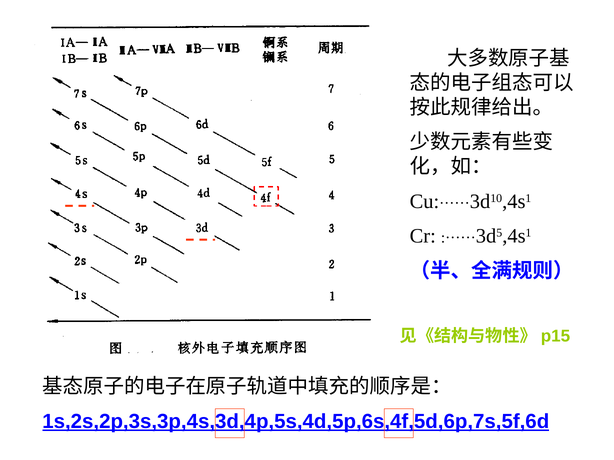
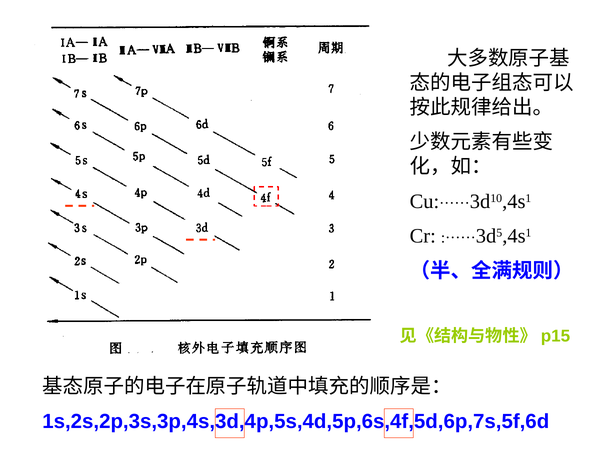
1s,2s,2p,3s,3p,4s,3d,4p,5s,4d,5p,6s,4f,5d,6p,7s,5f,6d underline: present -> none
